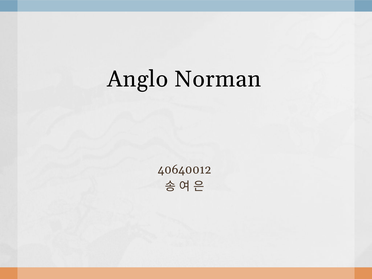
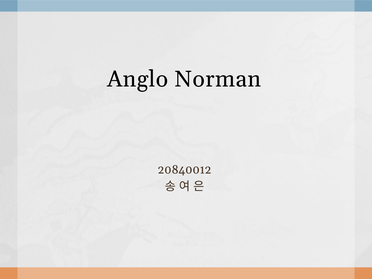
40640012: 40640012 -> 20840012
